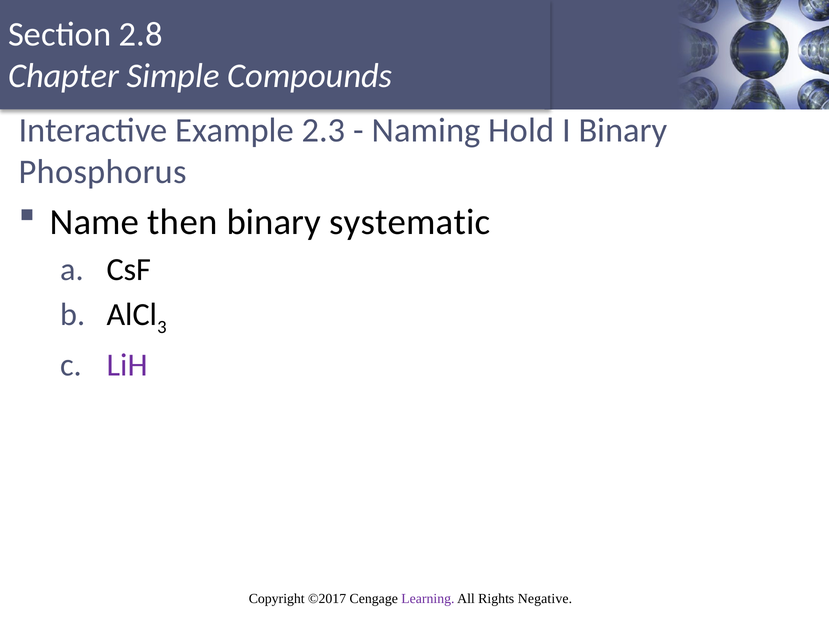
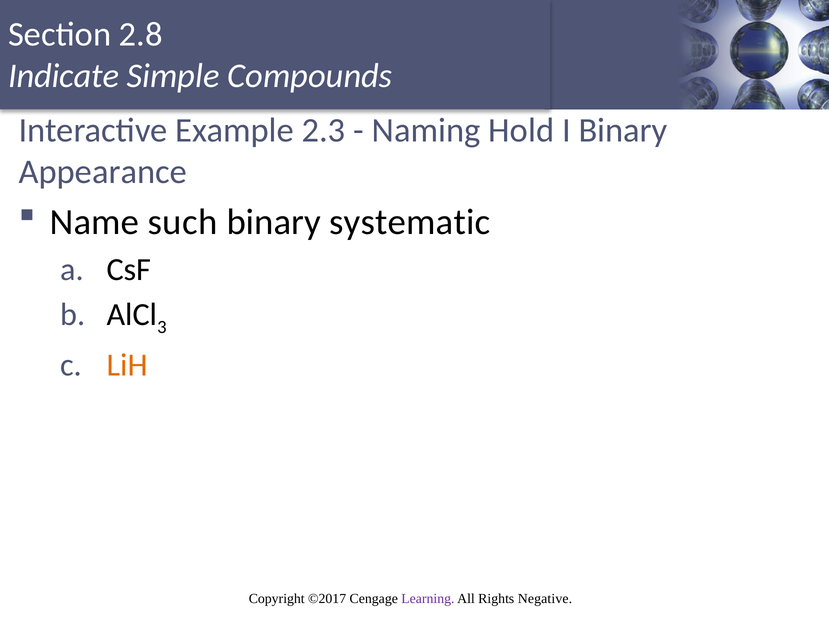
Chapter: Chapter -> Indicate
Phosphorus: Phosphorus -> Appearance
then: then -> such
LiH colour: purple -> orange
